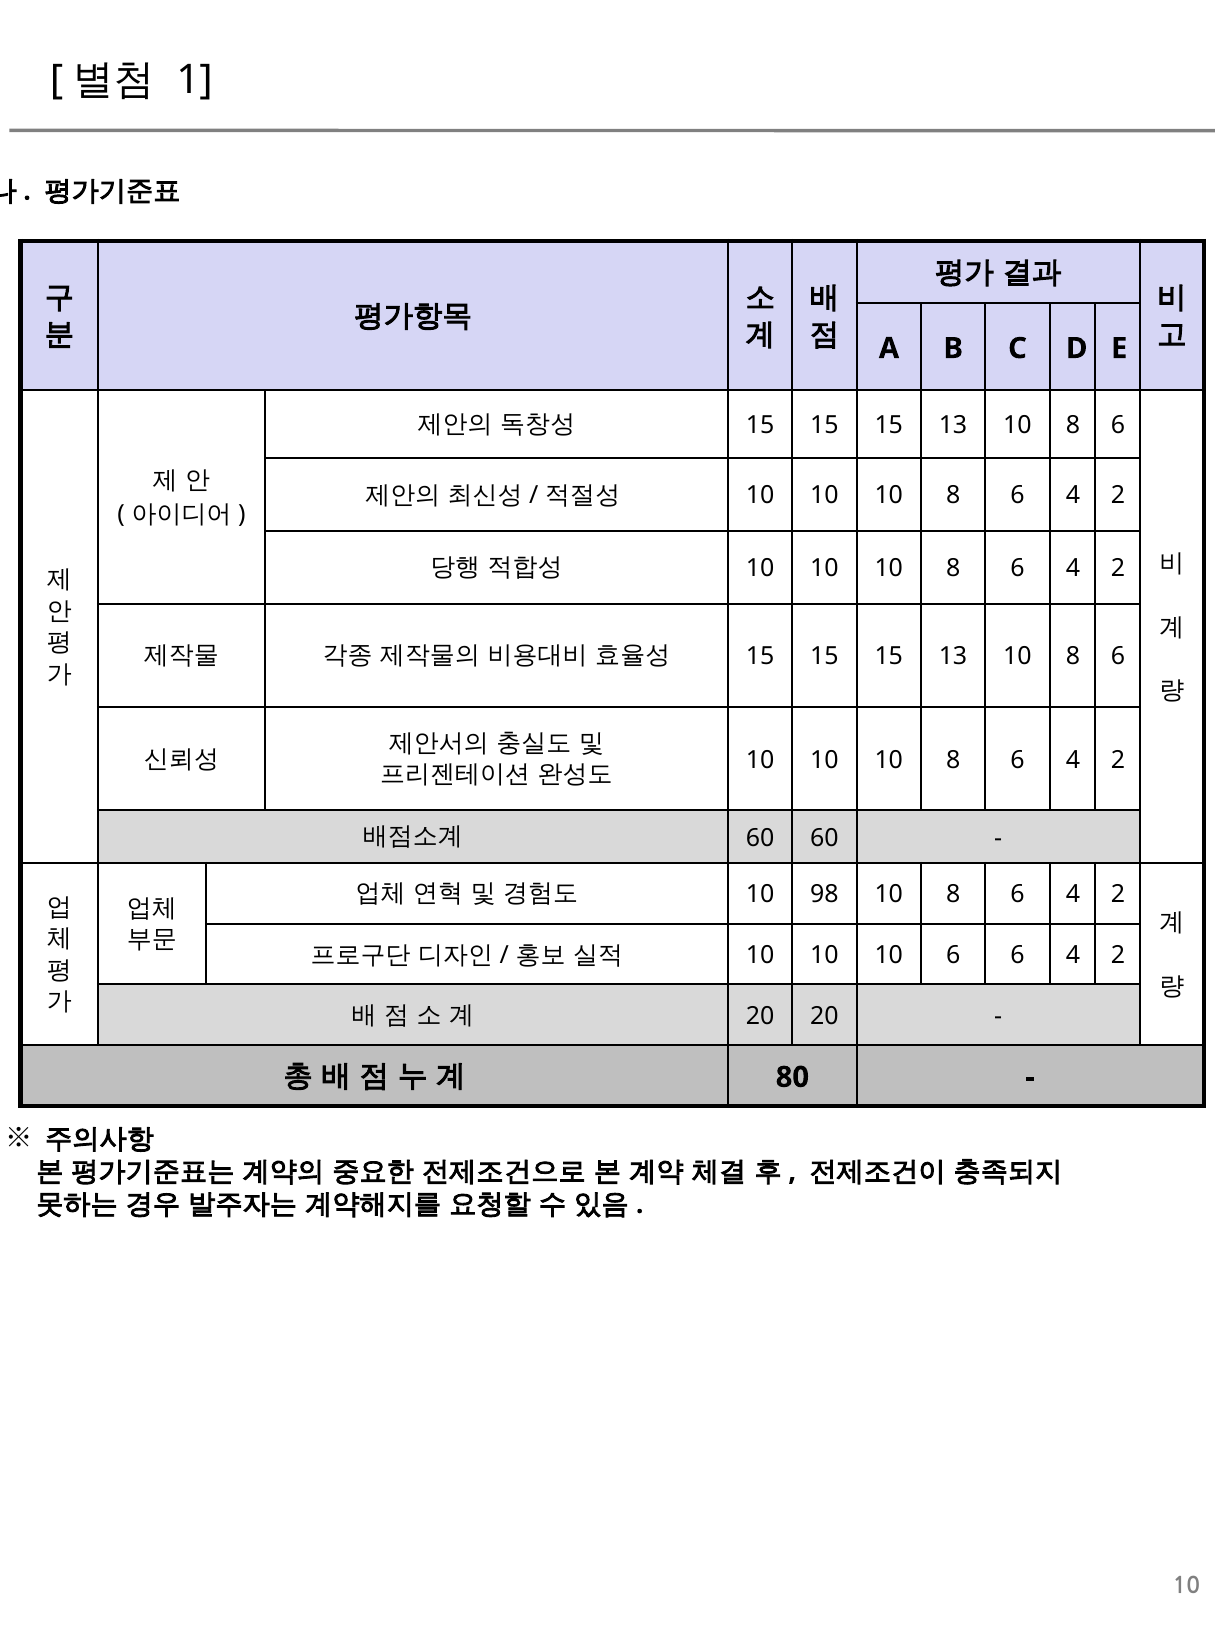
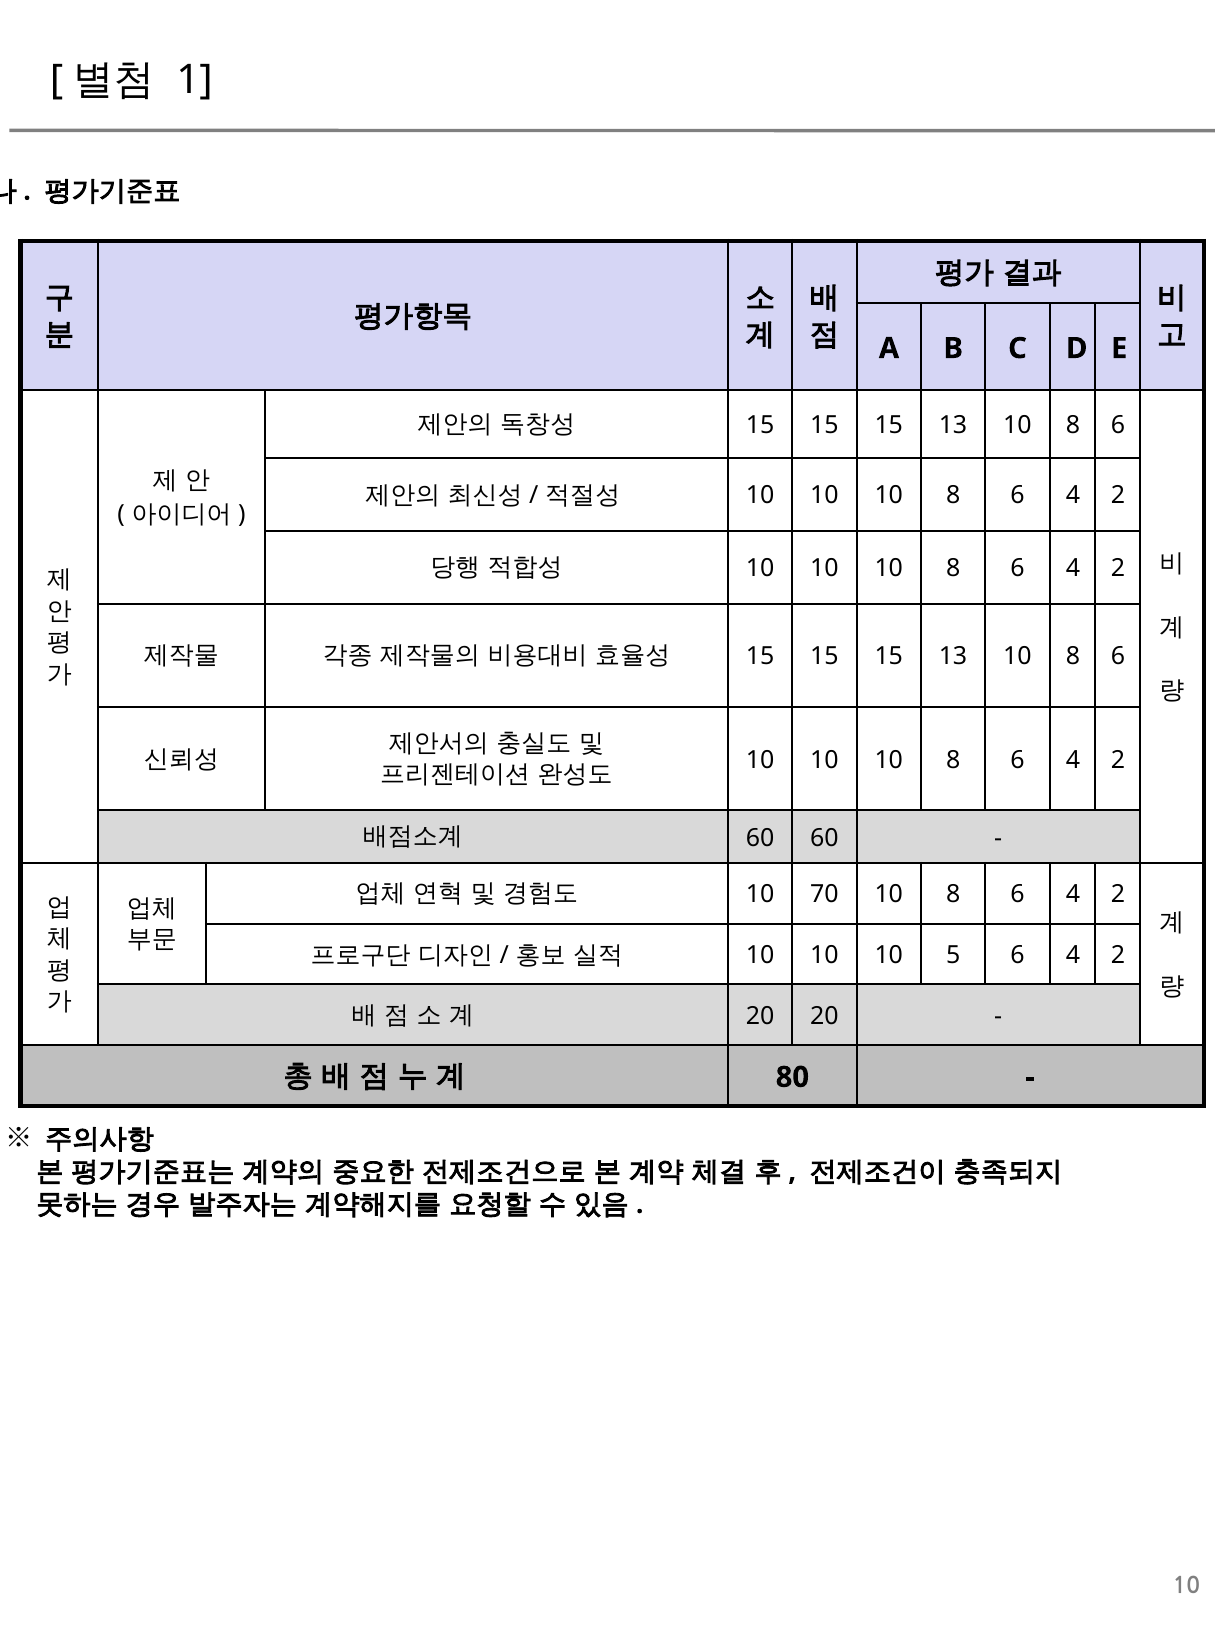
98: 98 -> 70
10 6: 6 -> 5
